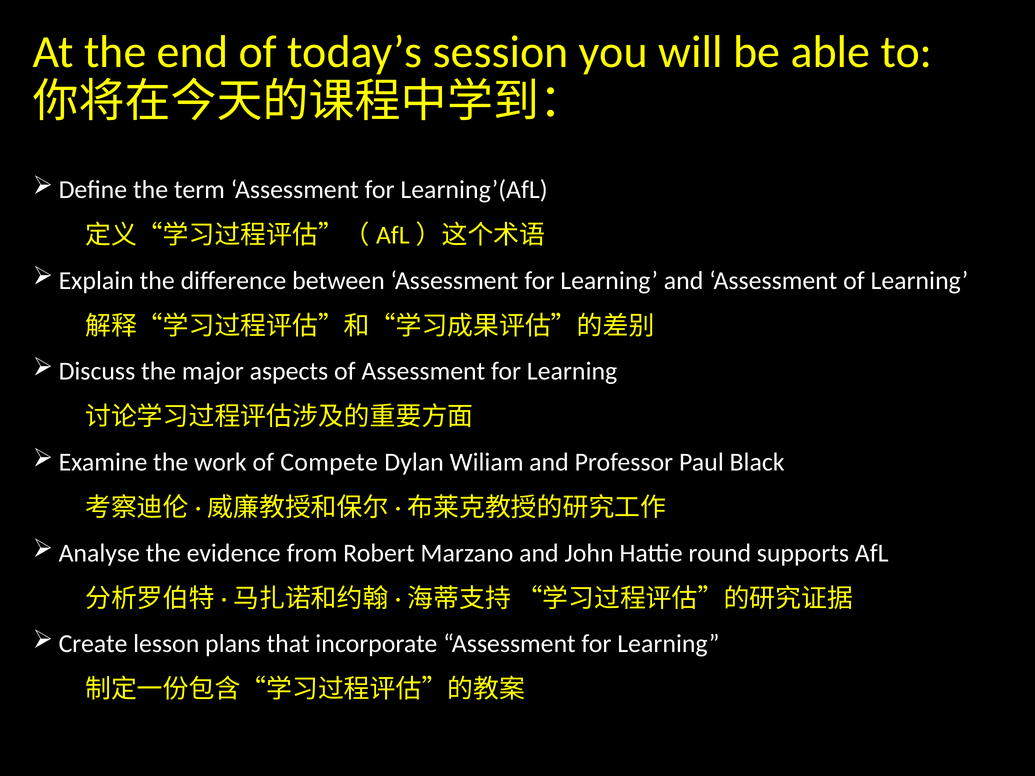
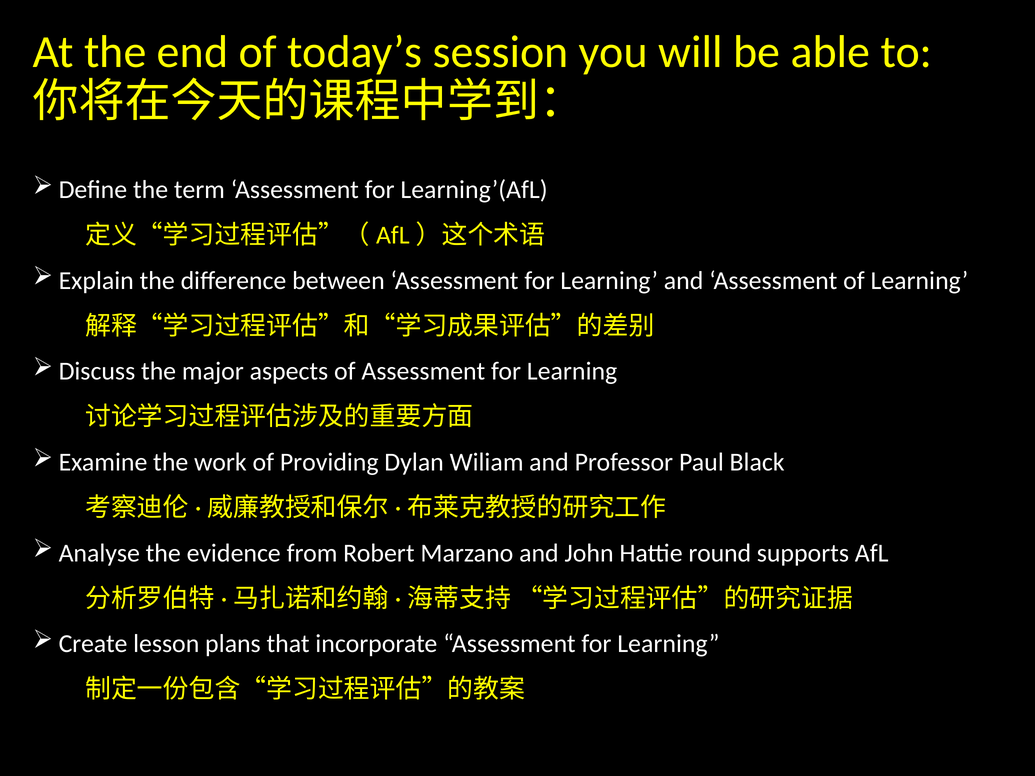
Compete: Compete -> Providing
